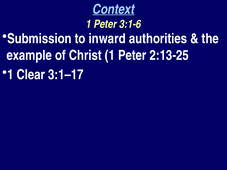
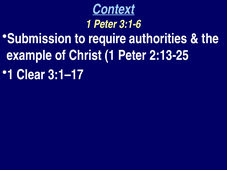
inward: inward -> require
